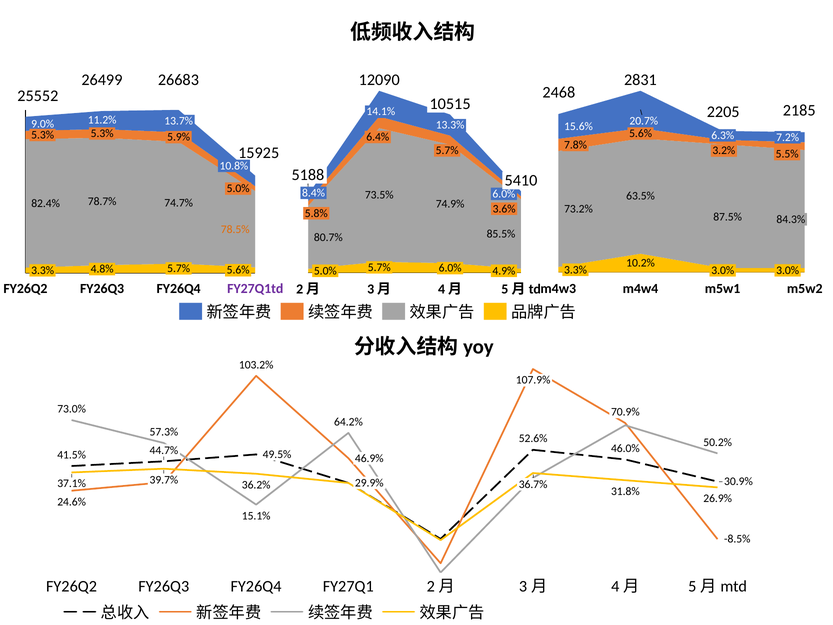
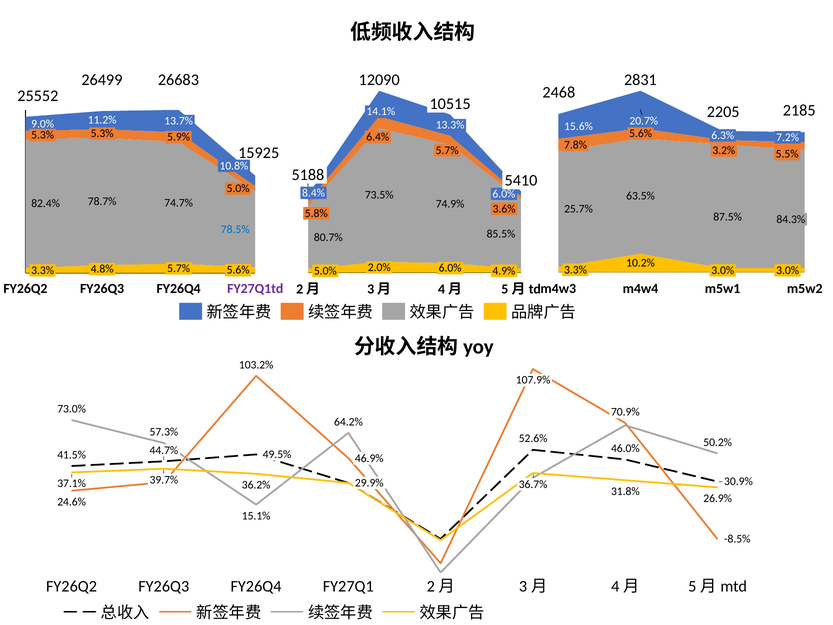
73.2%: 73.2% -> 25.7%
78.5% colour: orange -> blue
5.7% at (379, 267): 5.7% -> 2.0%
